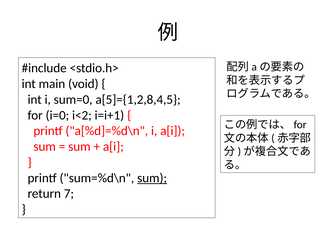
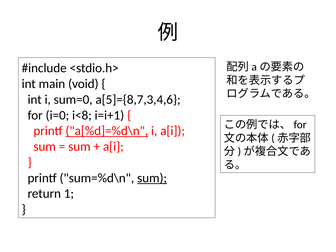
a[5]={1,2,8,4,5: a[5]={1,2,8,4,5 -> a[5]={8,7,3,4,6
i<2: i<2 -> i<8
a[%d]=%d\n underline: none -> present
7: 7 -> 1
